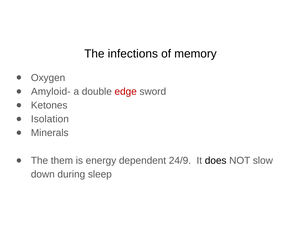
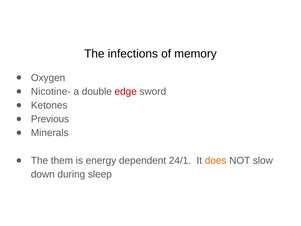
Amyloid-: Amyloid- -> Nicotine-
Isolation: Isolation -> Previous
24/9: 24/9 -> 24/1
does colour: black -> orange
